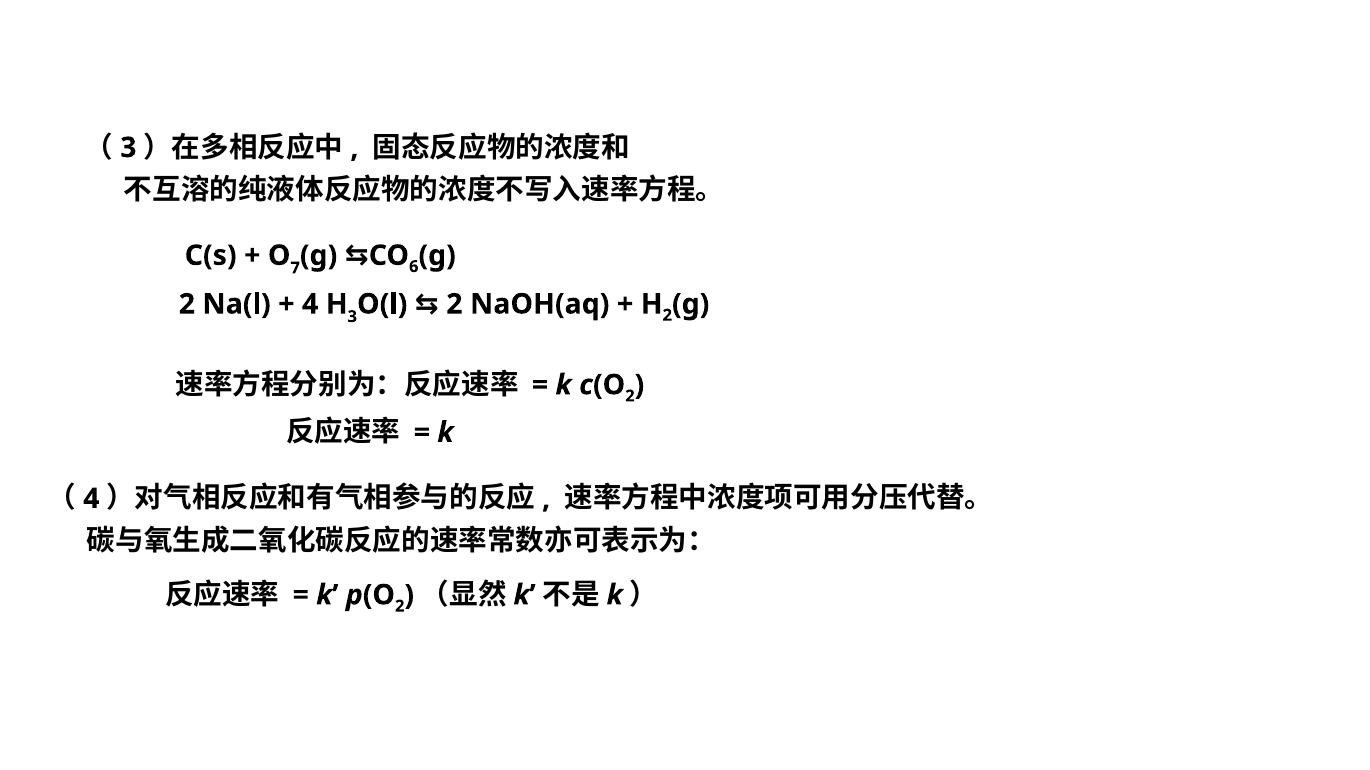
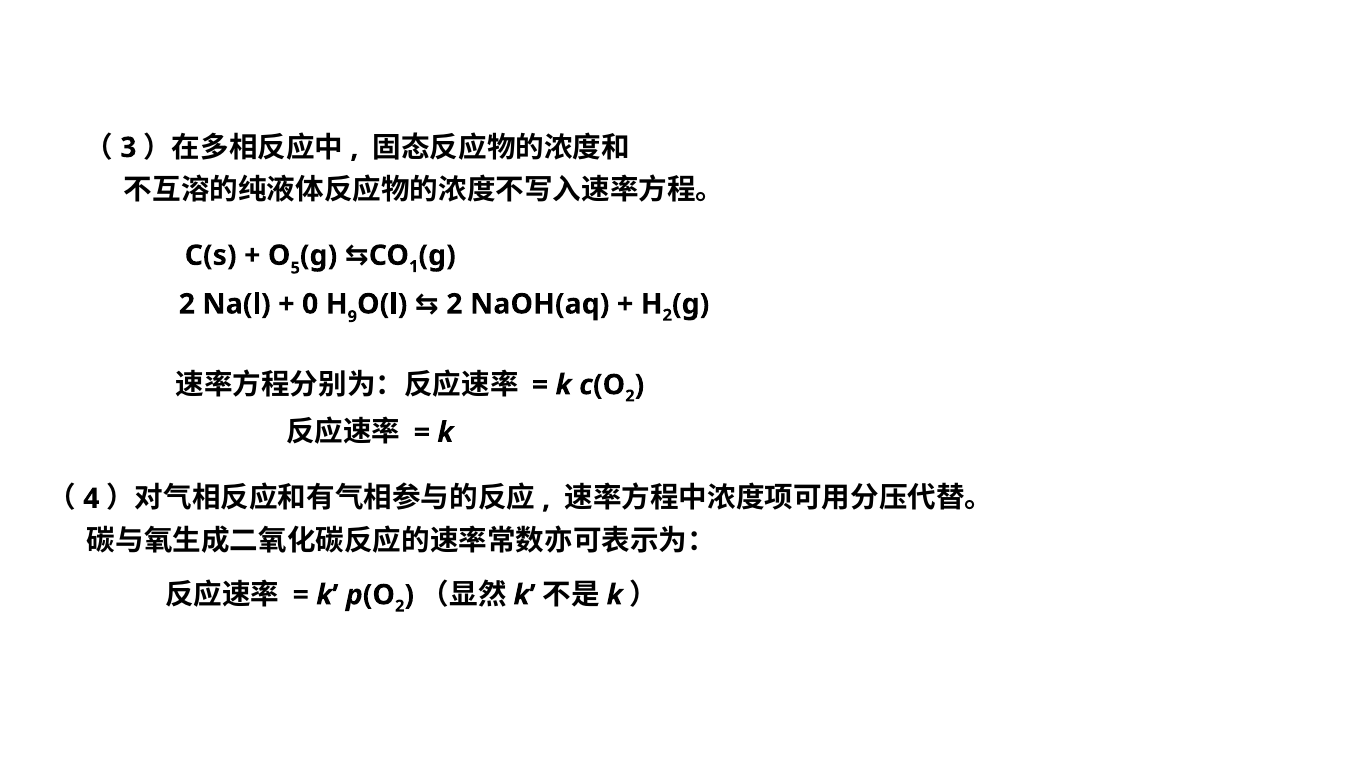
7: 7 -> 5
6: 6 -> 1
4 at (310, 304): 4 -> 0
3 at (352, 317): 3 -> 9
